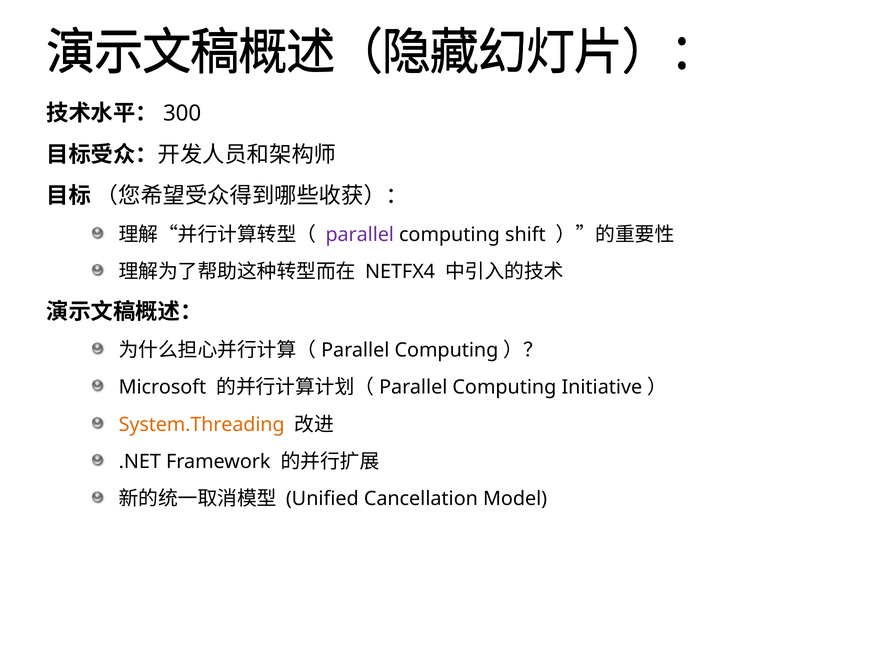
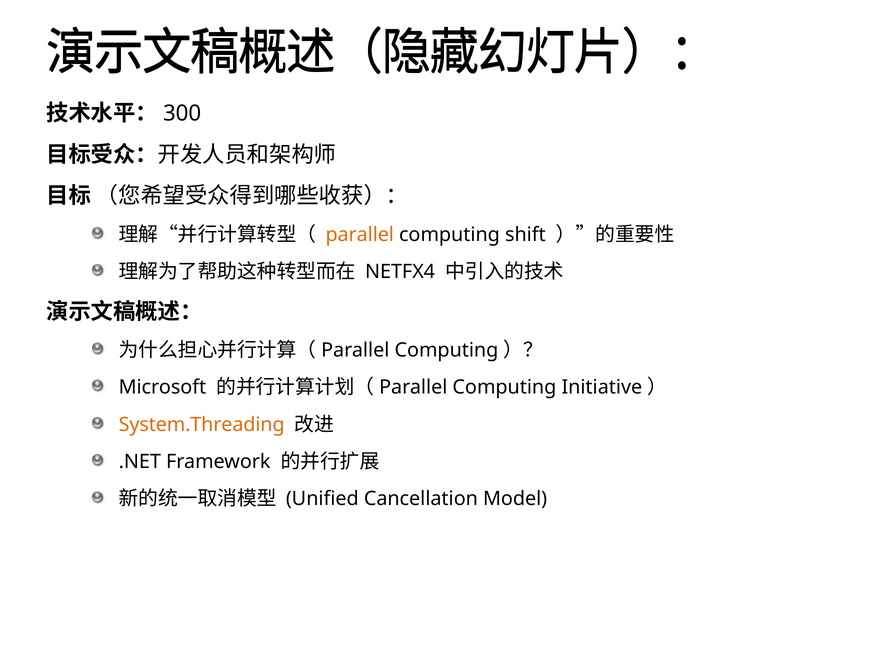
parallel colour: purple -> orange
